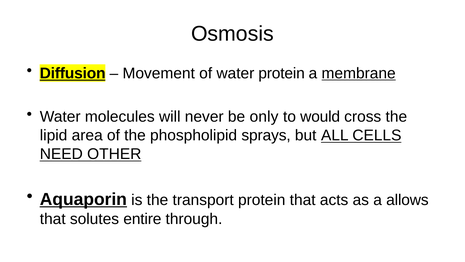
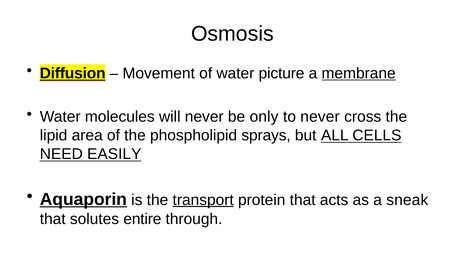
water protein: protein -> picture
to would: would -> never
OTHER: OTHER -> EASILY
transport underline: none -> present
allows: allows -> sneak
